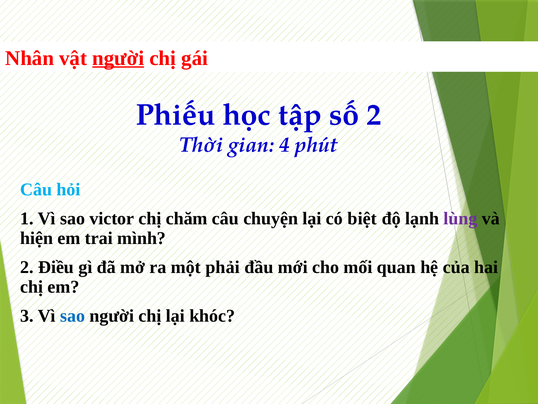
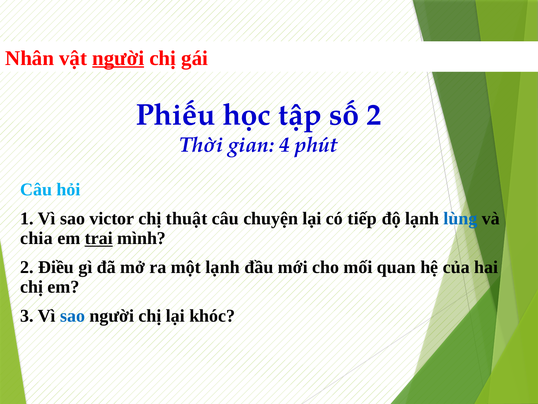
chăm: chăm -> thuật
biệt: biệt -> tiếp
lùng colour: purple -> blue
hiện: hiện -> chia
trai underline: none -> present
một phải: phải -> lạnh
